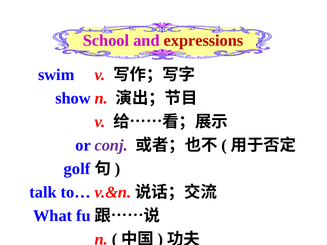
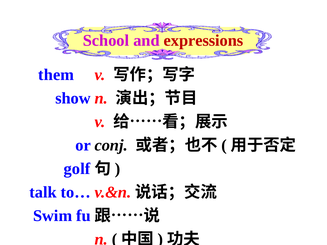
swim: swim -> them
conj colour: purple -> black
What: What -> Swim
